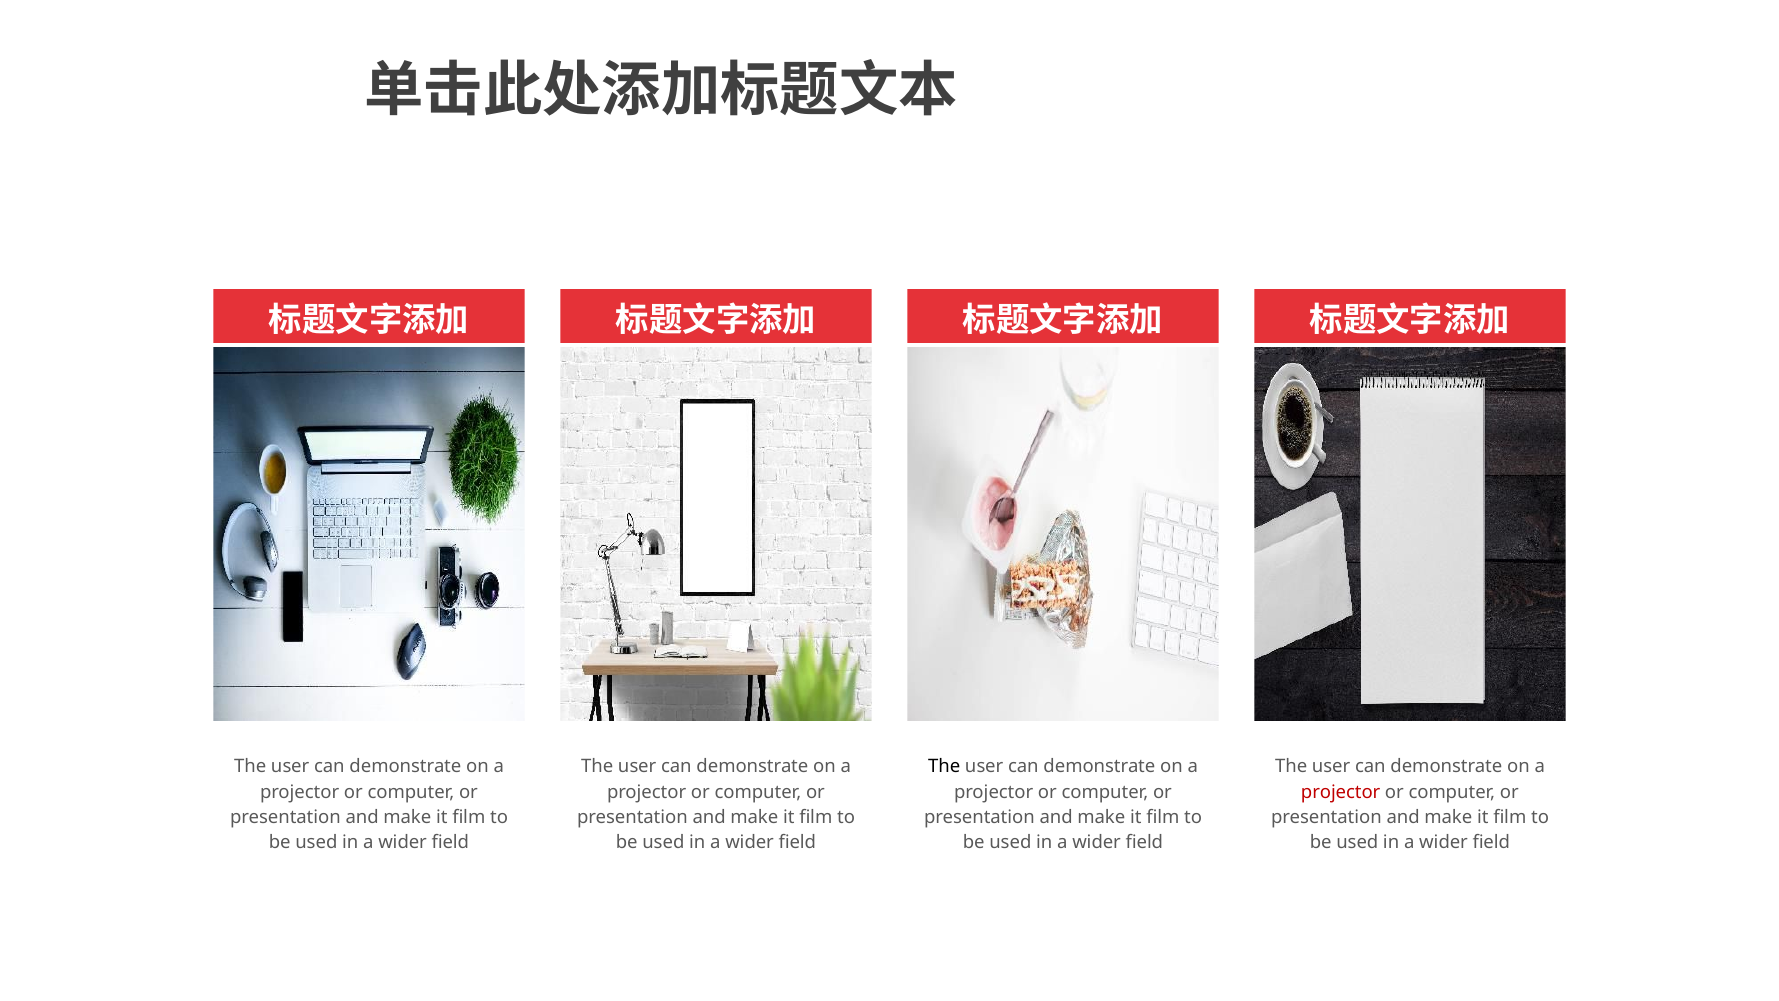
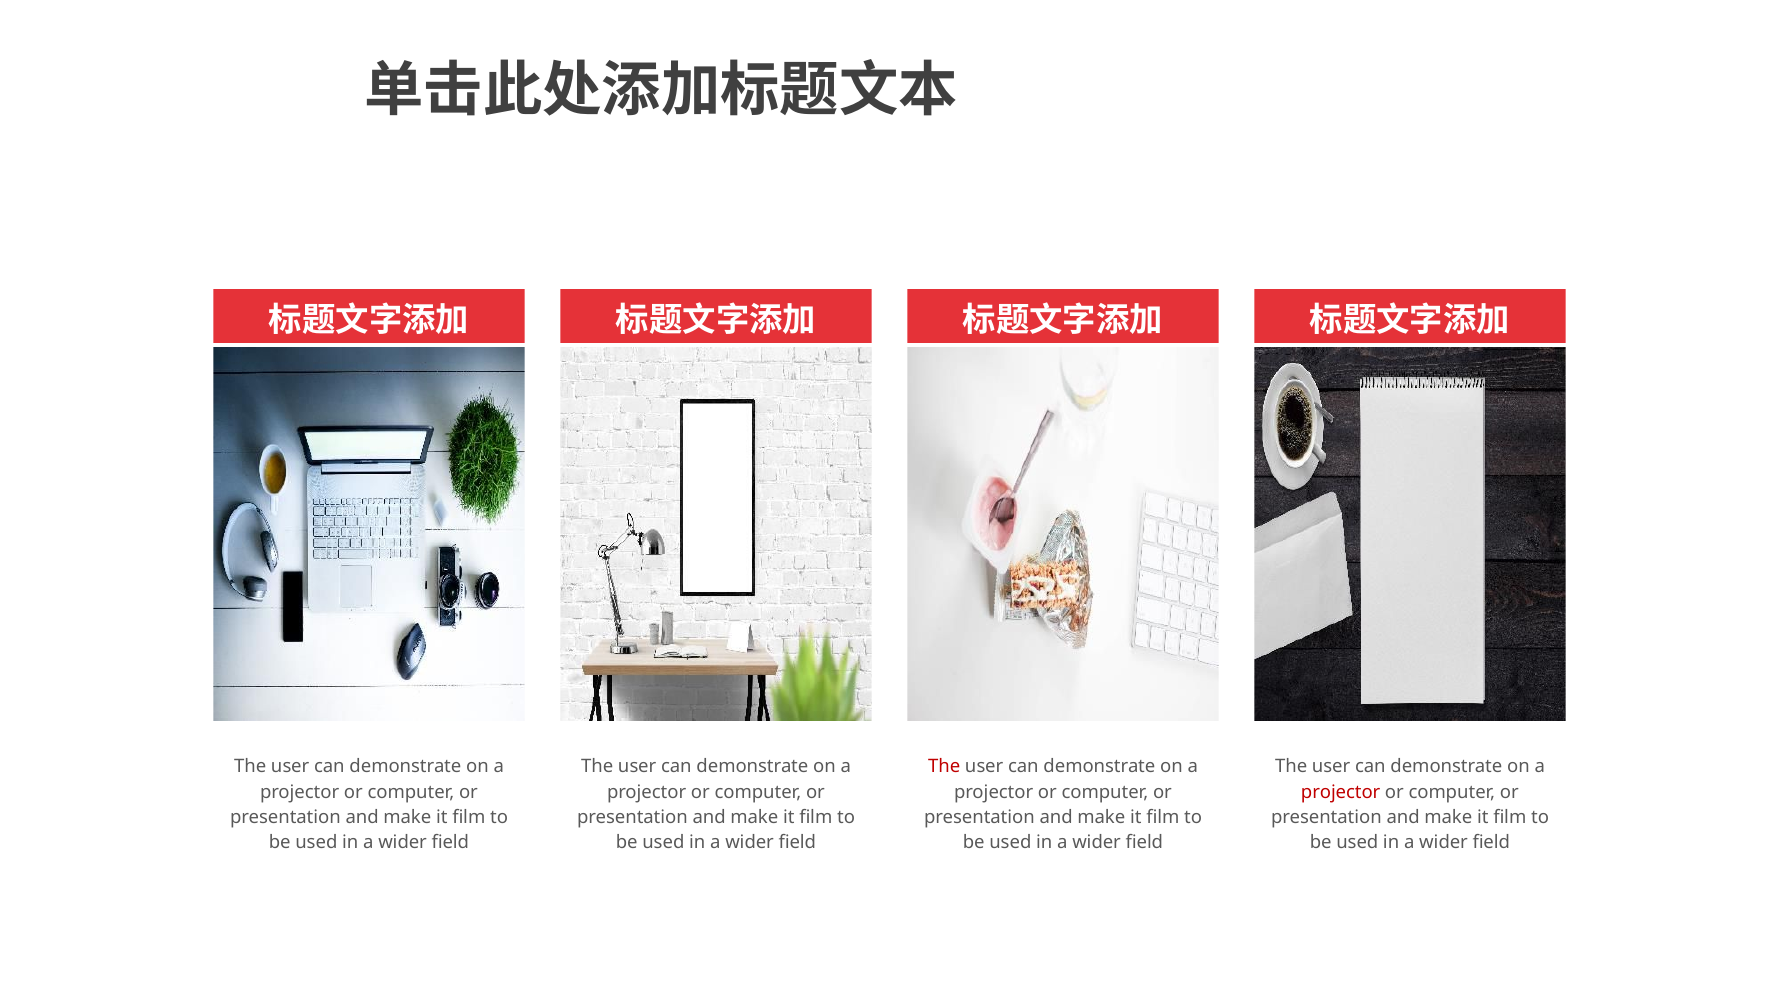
The at (944, 766) colour: black -> red
